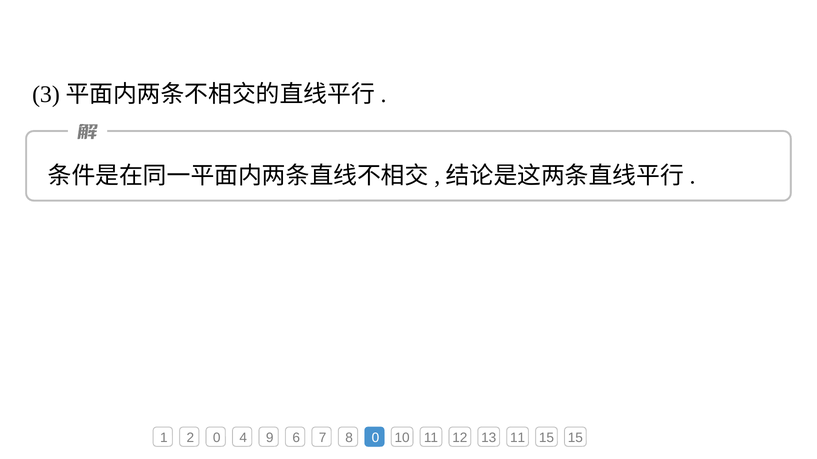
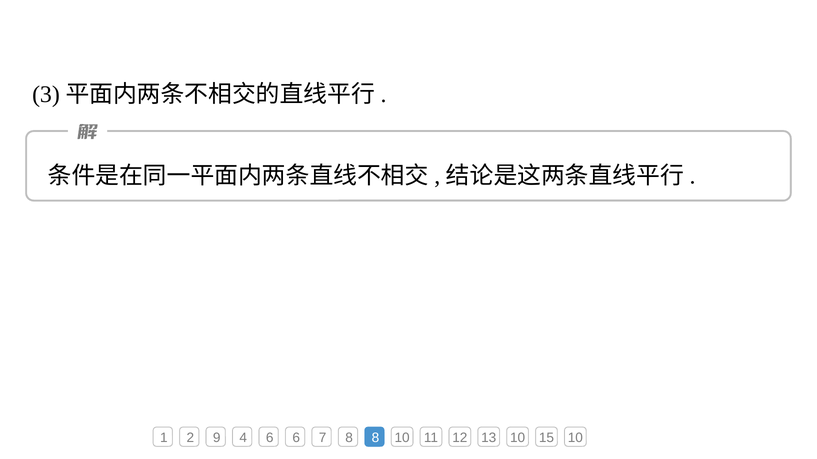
2 0: 0 -> 9
4 9: 9 -> 6
8 0: 0 -> 8
13 11: 11 -> 10
15 15: 15 -> 10
